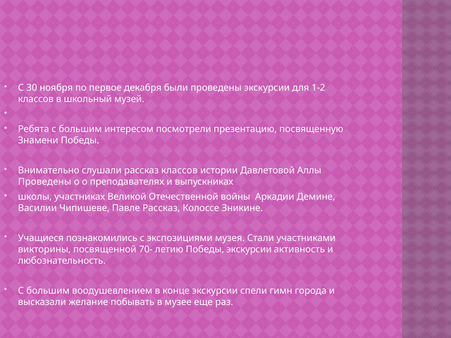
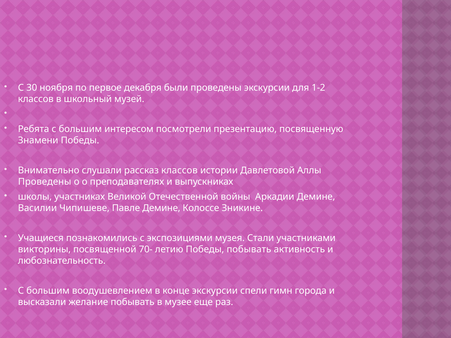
Павле Рассказ: Рассказ -> Демине
Победы экскурсии: экскурсии -> побывать
